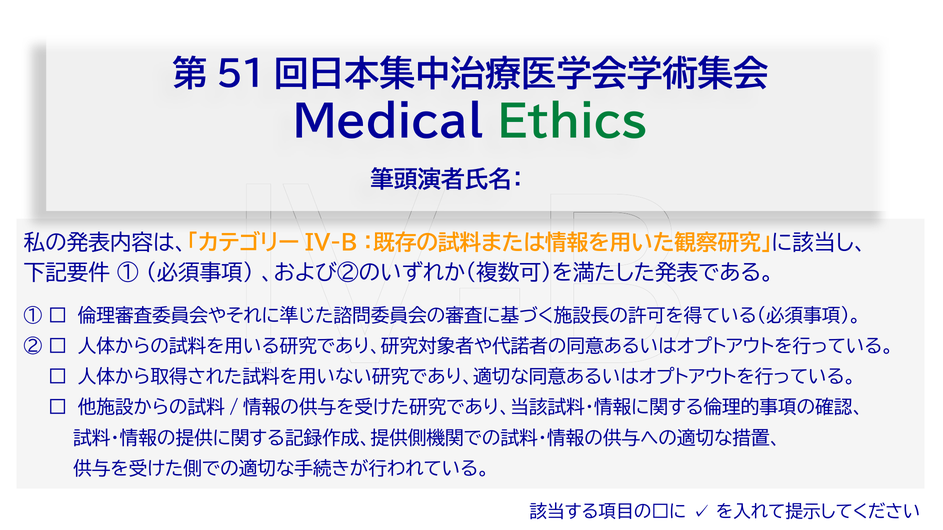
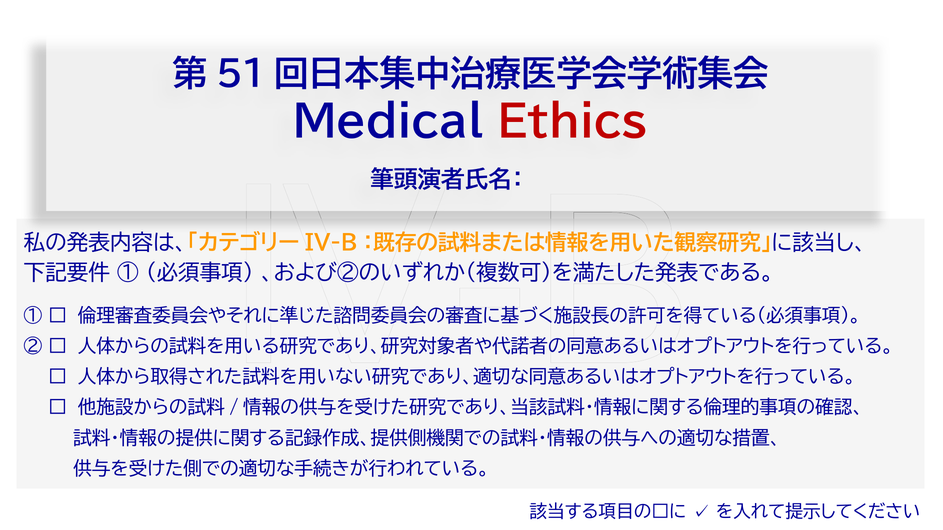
Ethics colour: green -> red
